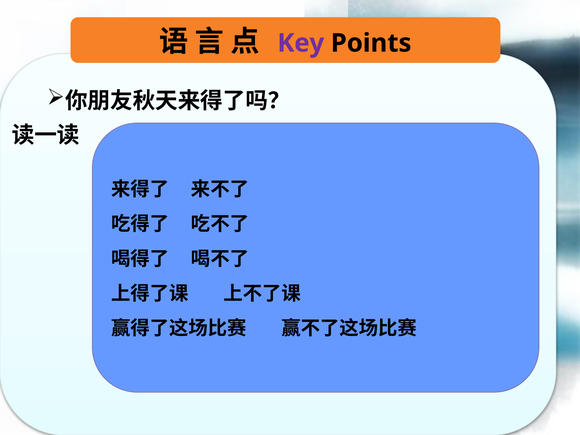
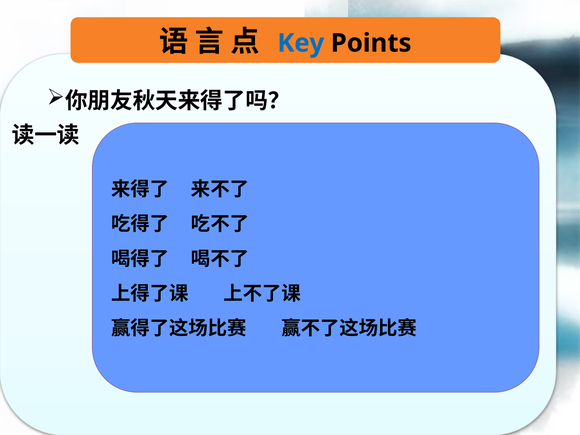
Key colour: purple -> blue
